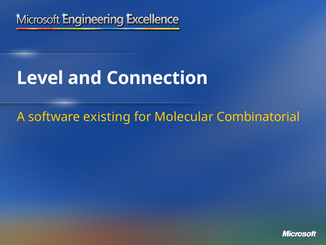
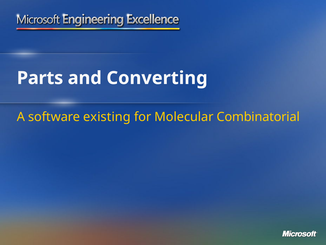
Level: Level -> Parts
Connection: Connection -> Converting
